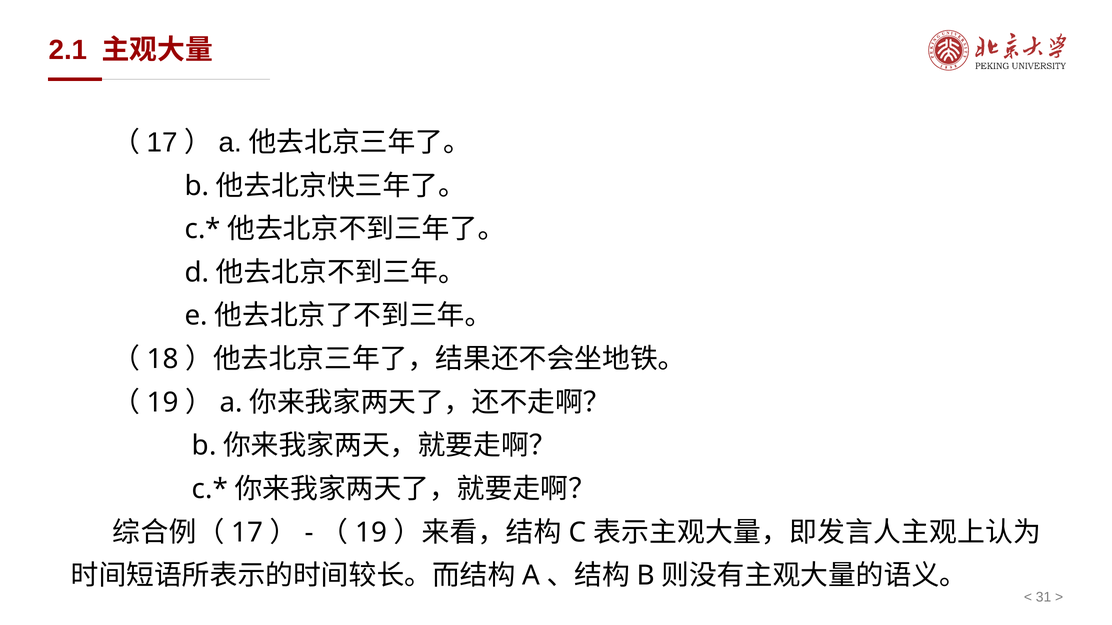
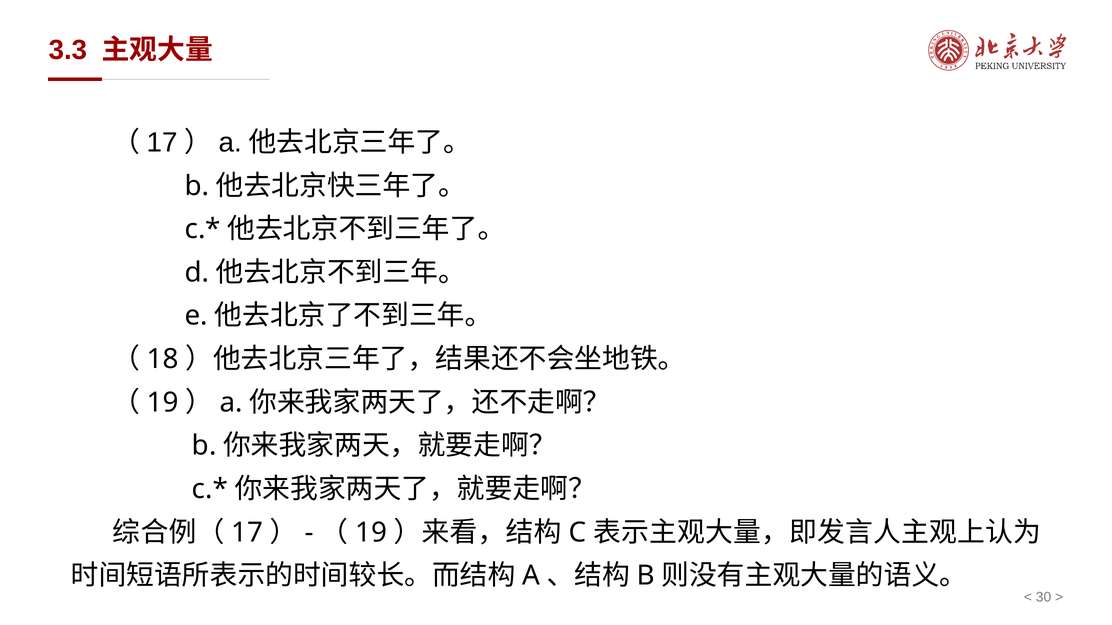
2.1: 2.1 -> 3.3
31: 31 -> 30
